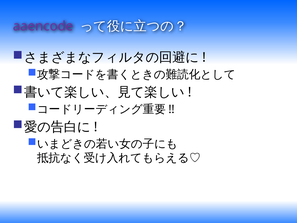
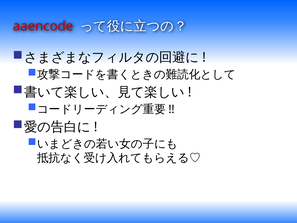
aaencode colour: purple -> red
